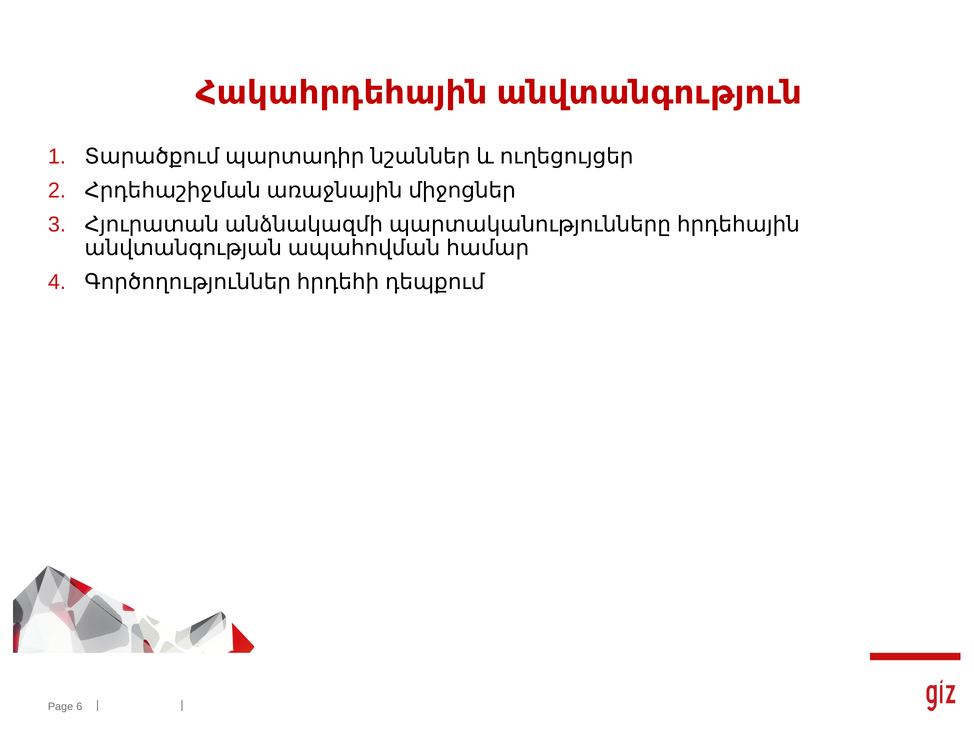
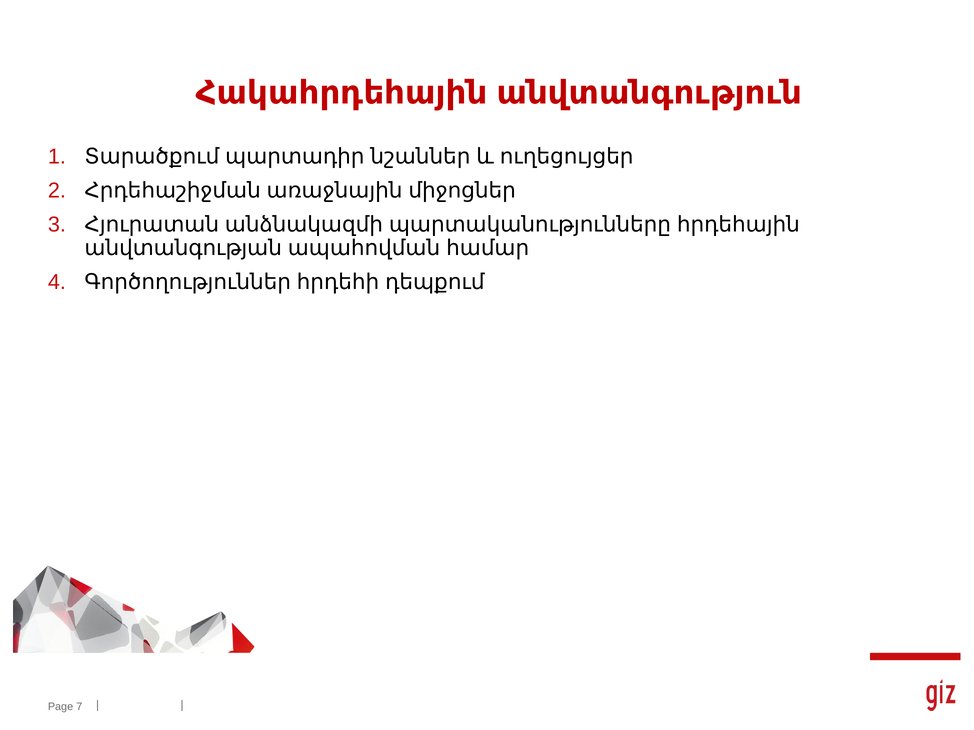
6: 6 -> 7
